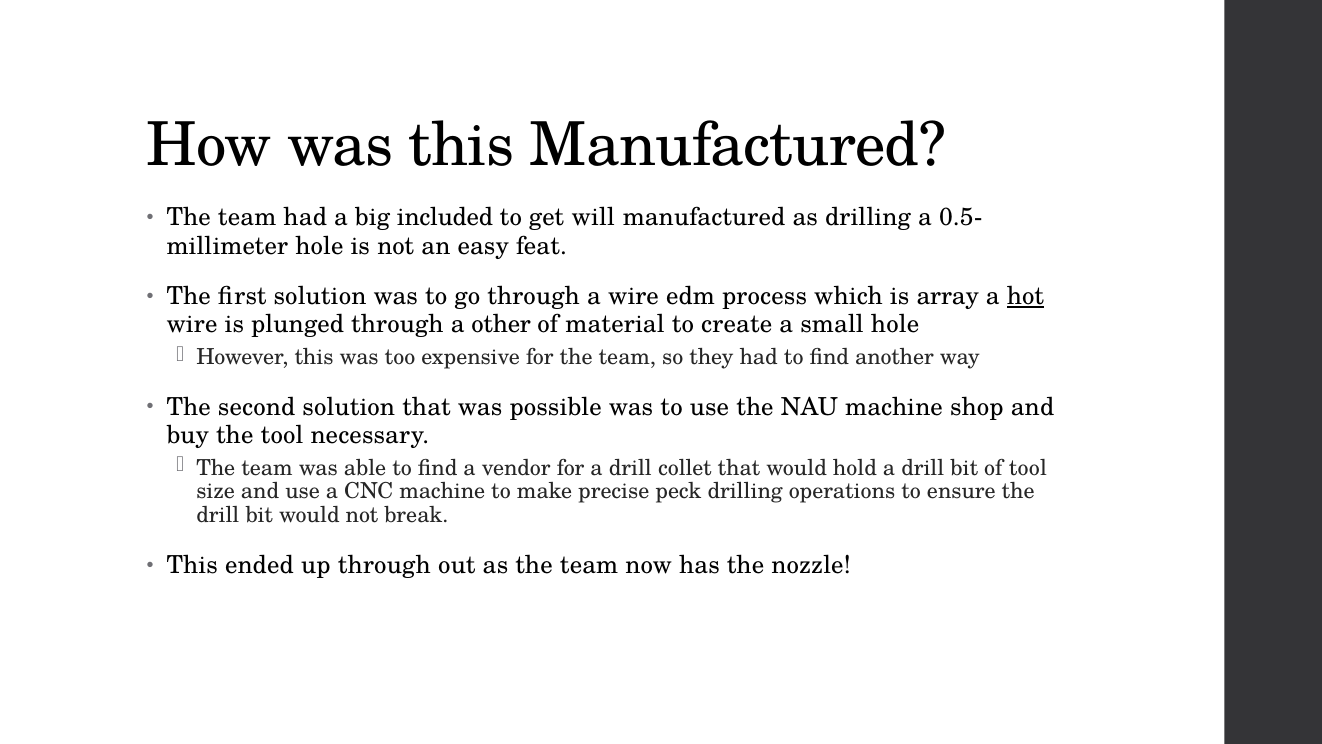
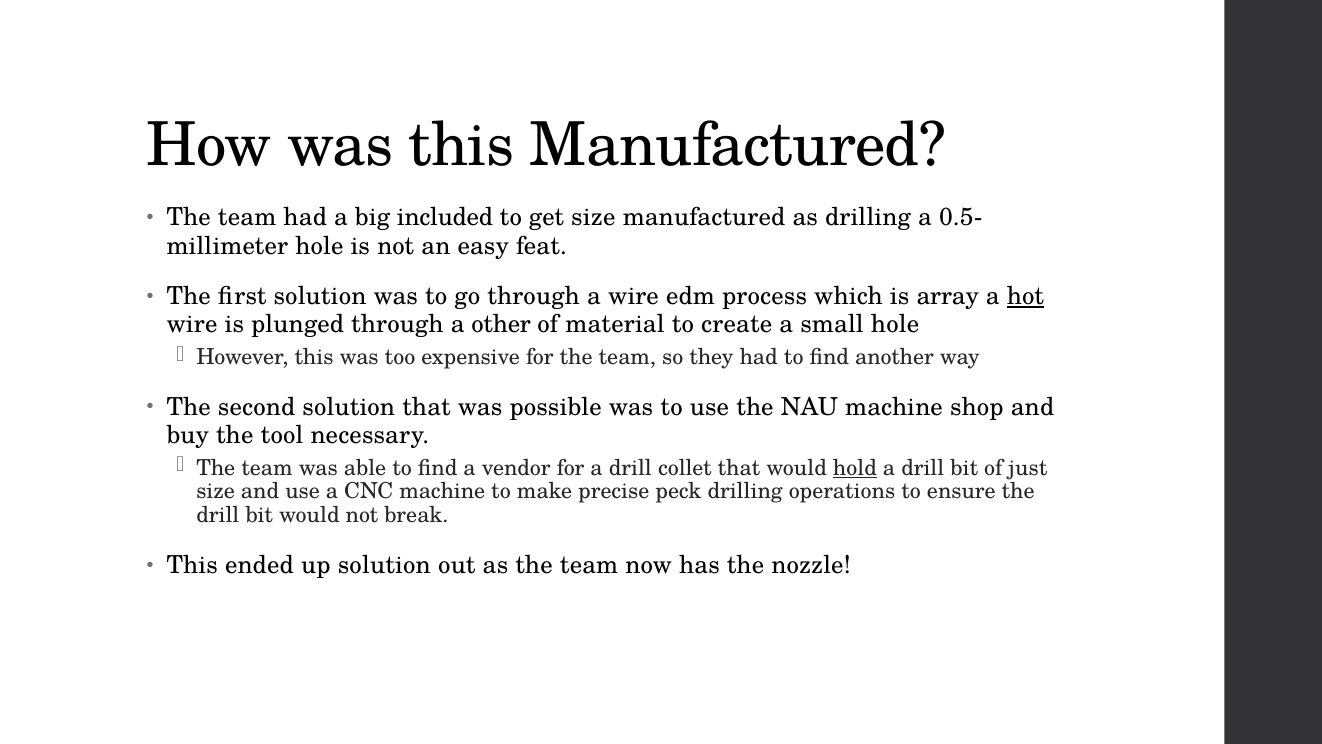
get will: will -> size
hold underline: none -> present
of tool: tool -> just
up through: through -> solution
